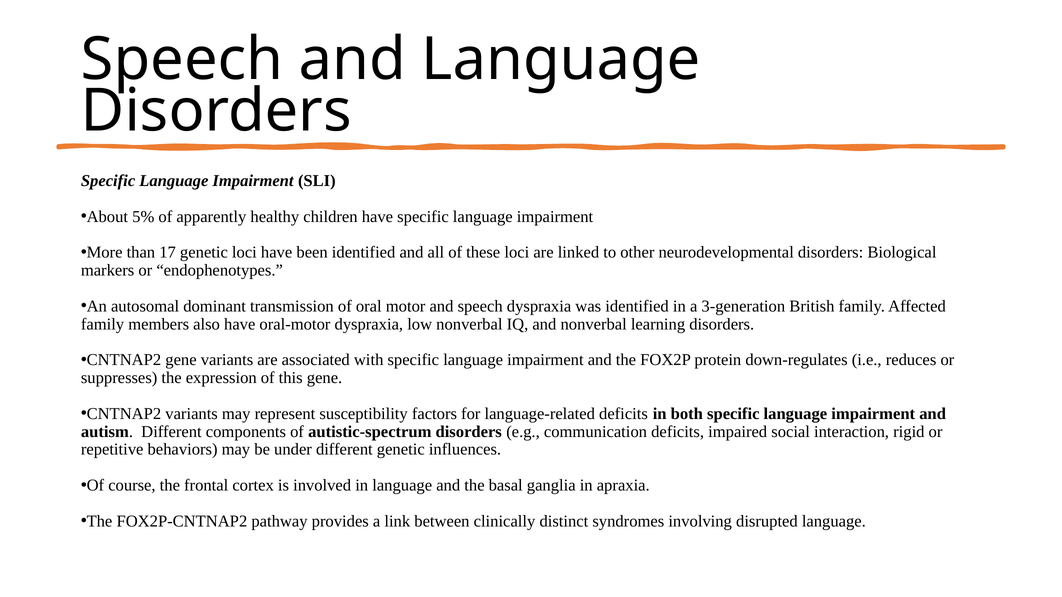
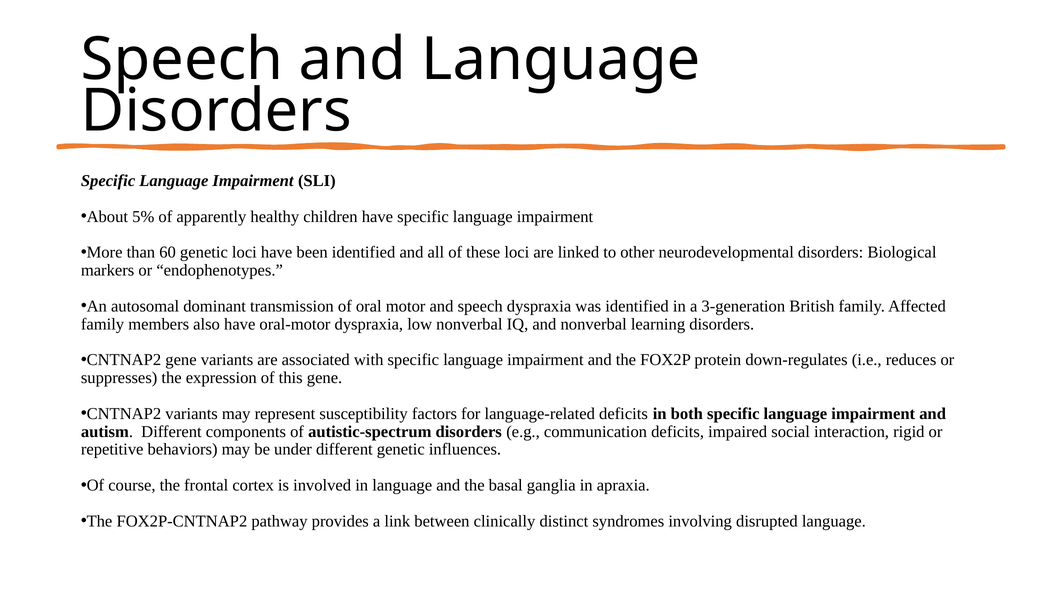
17: 17 -> 60
